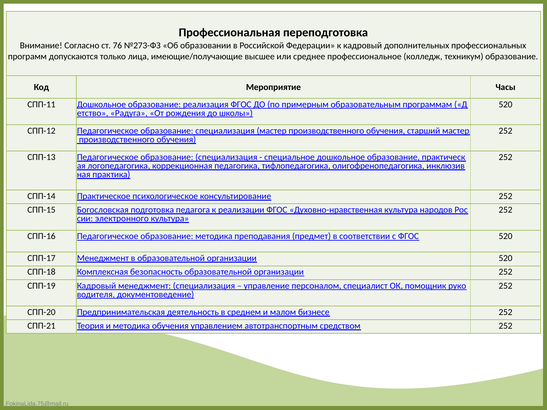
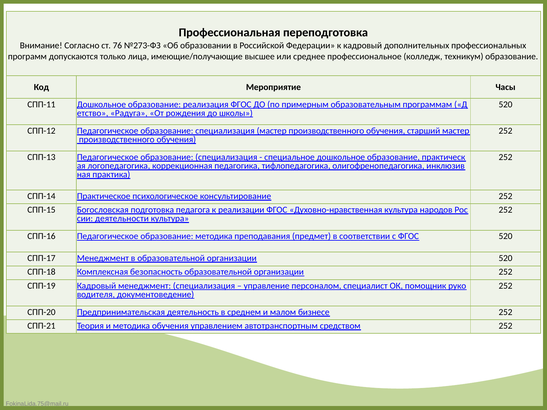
электронного: электронного -> деятельности
